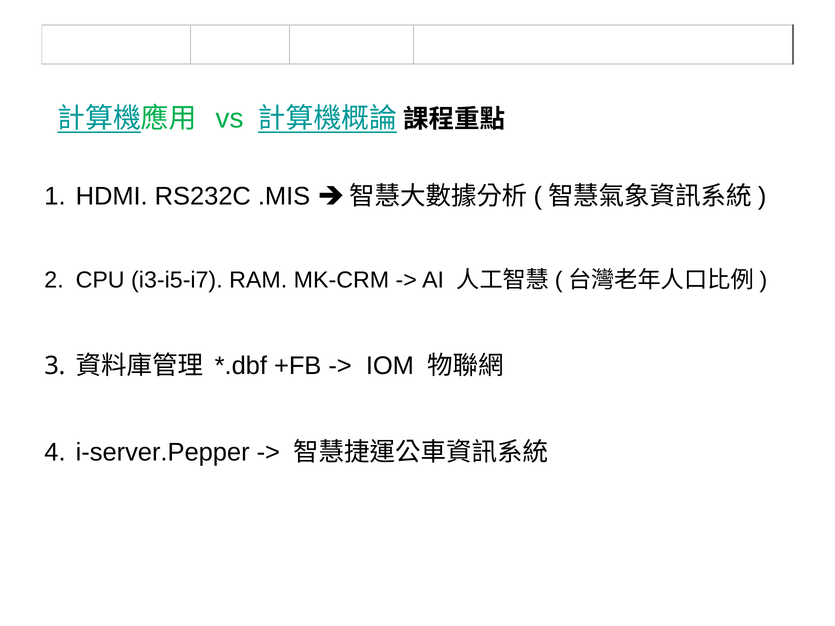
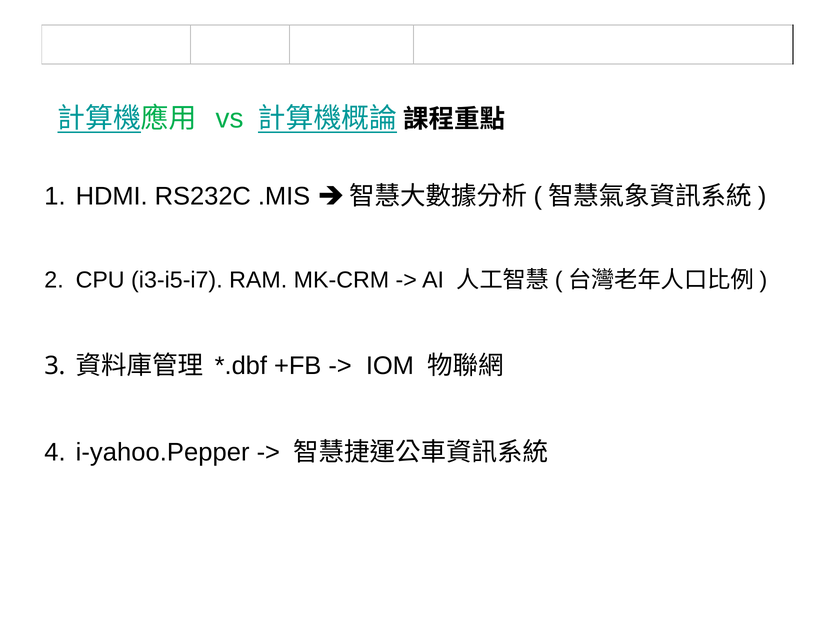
i-server.Pepper: i-server.Pepper -> i-yahoo.Pepper
